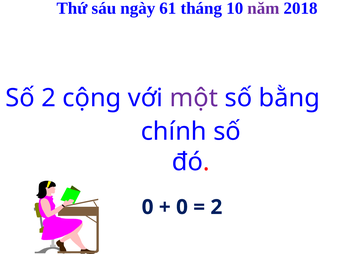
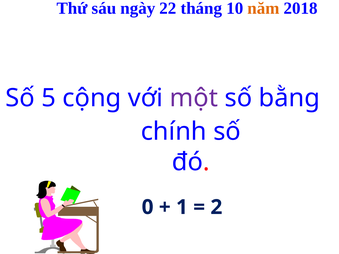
61: 61 -> 22
năm colour: purple -> orange
Số 2: 2 -> 5
0 at (182, 207): 0 -> 1
